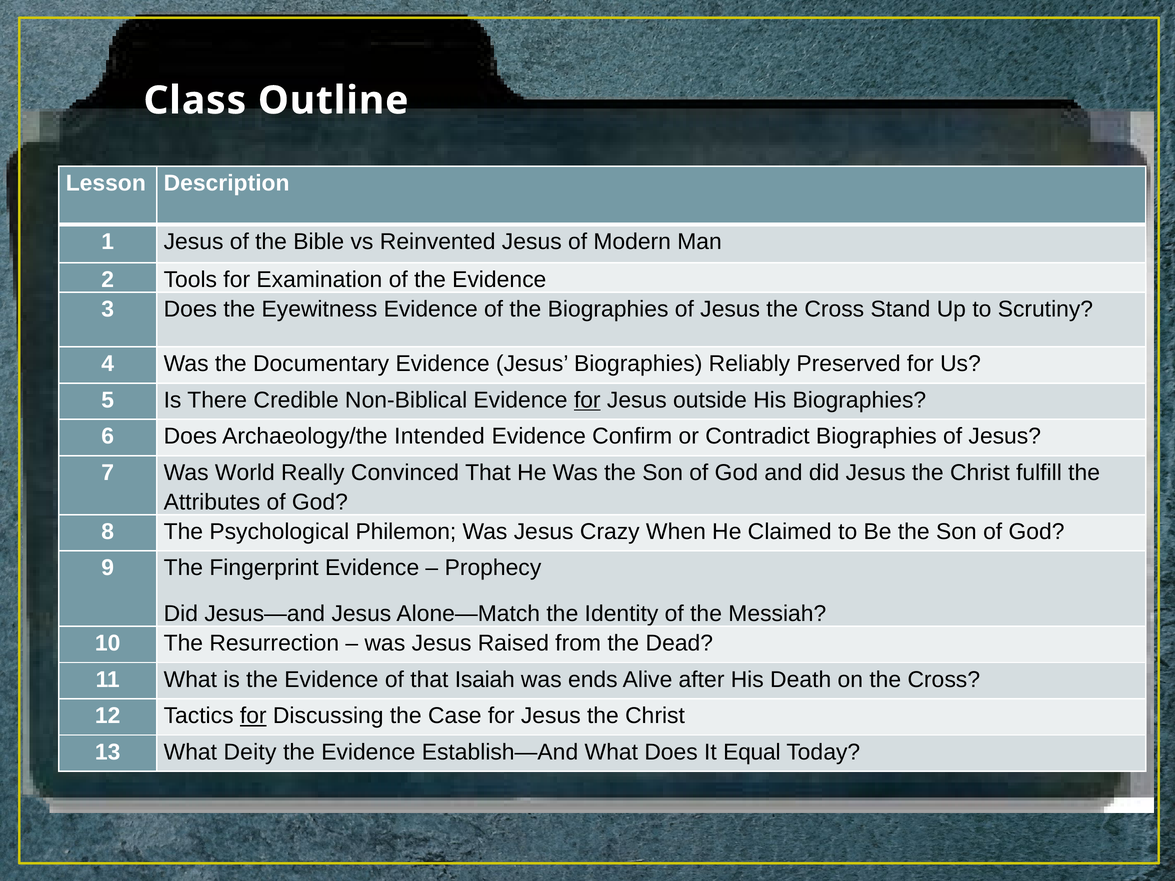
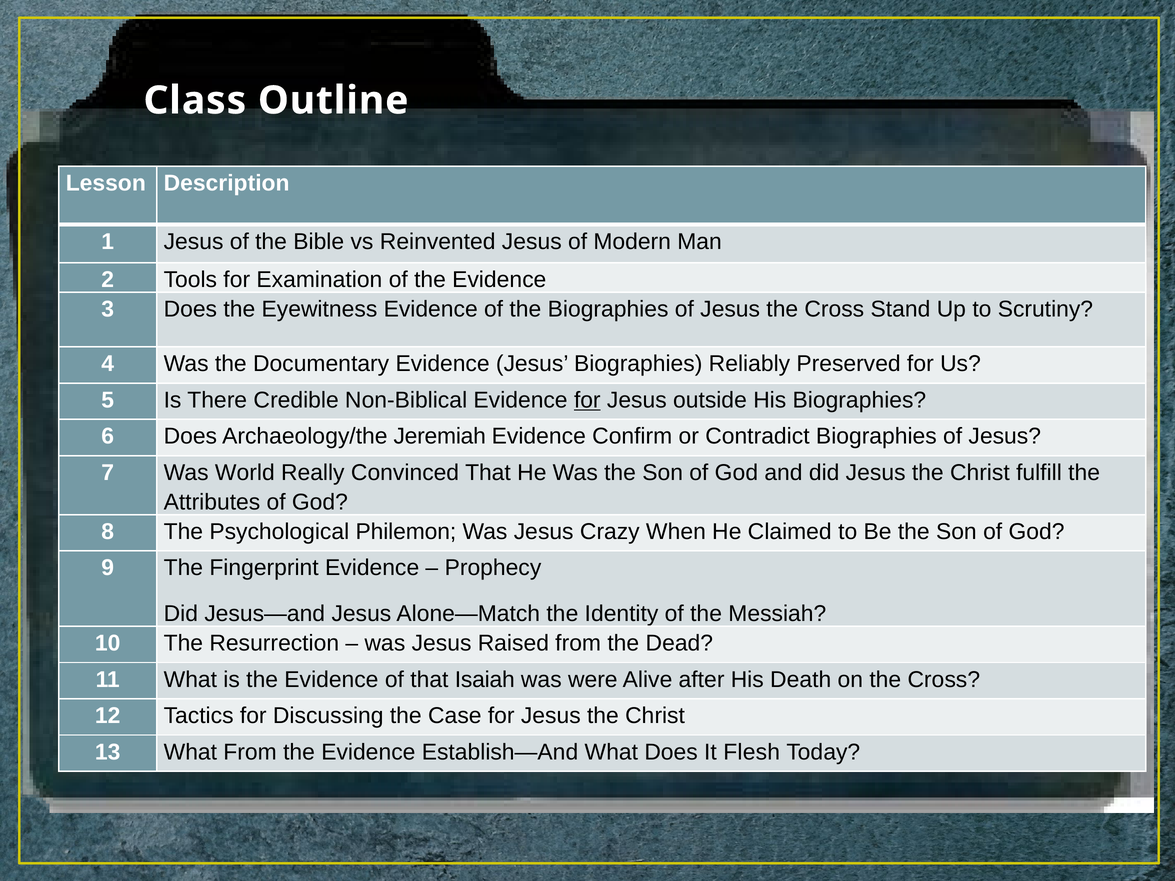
Intended: Intended -> Jeremiah
ends: ends -> were
for at (253, 716) underline: present -> none
What Deity: Deity -> From
Equal: Equal -> Flesh
